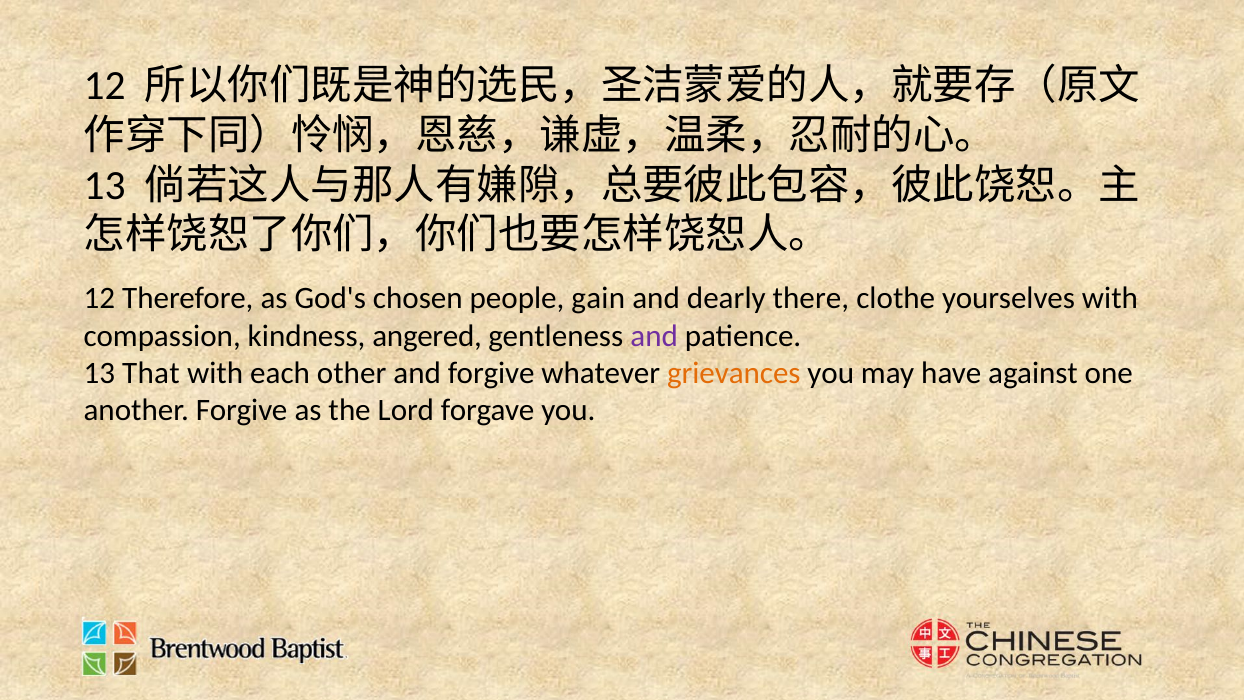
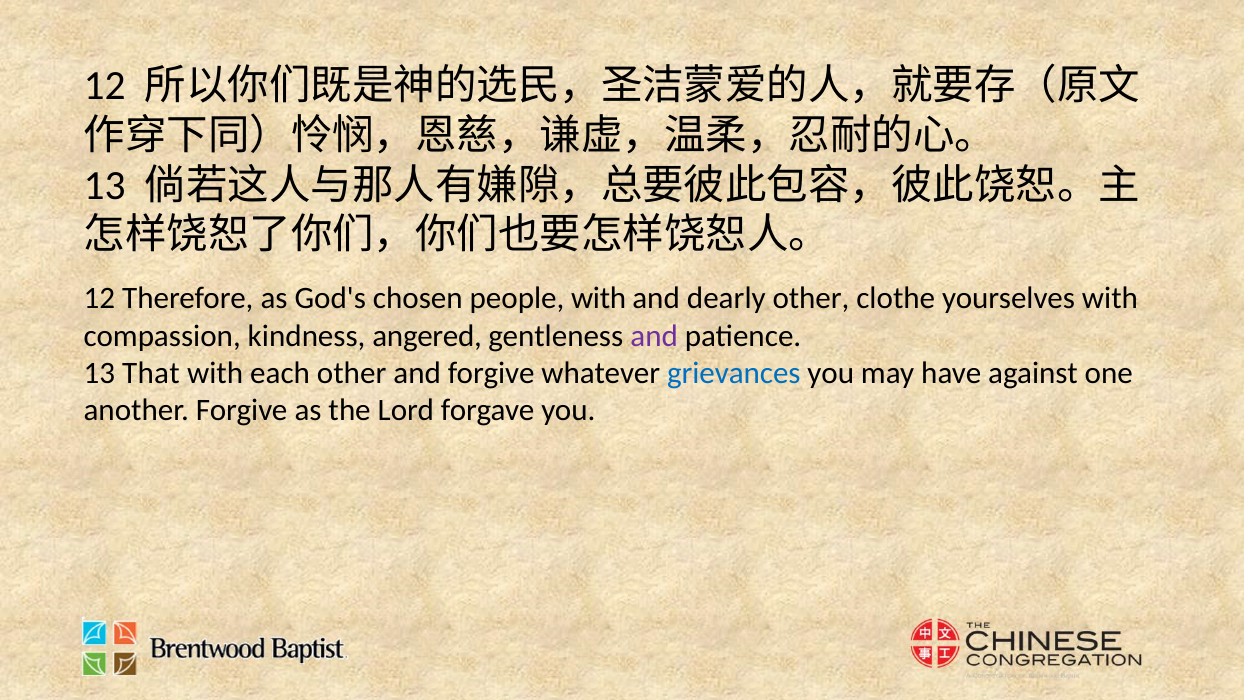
people gain: gain -> with
dearly there: there -> other
grievances colour: orange -> blue
